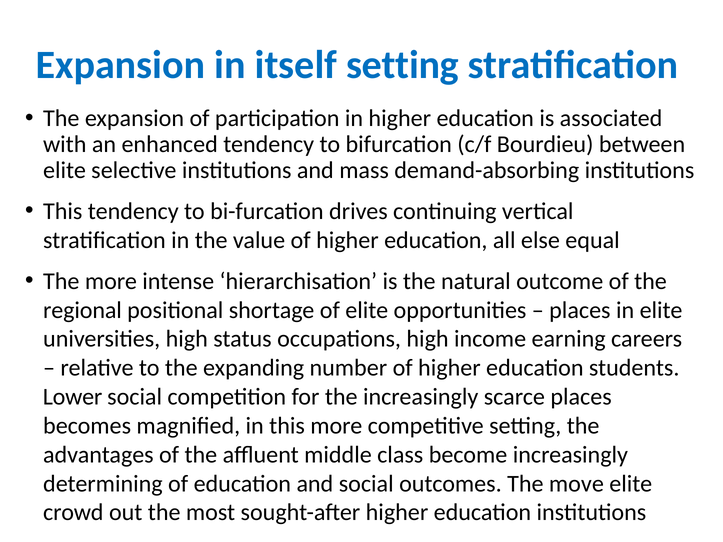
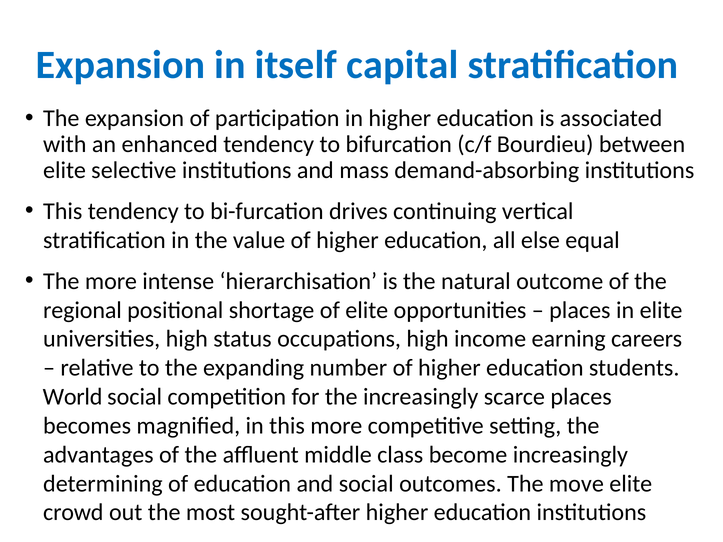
itself setting: setting -> capital
Lower: Lower -> World
